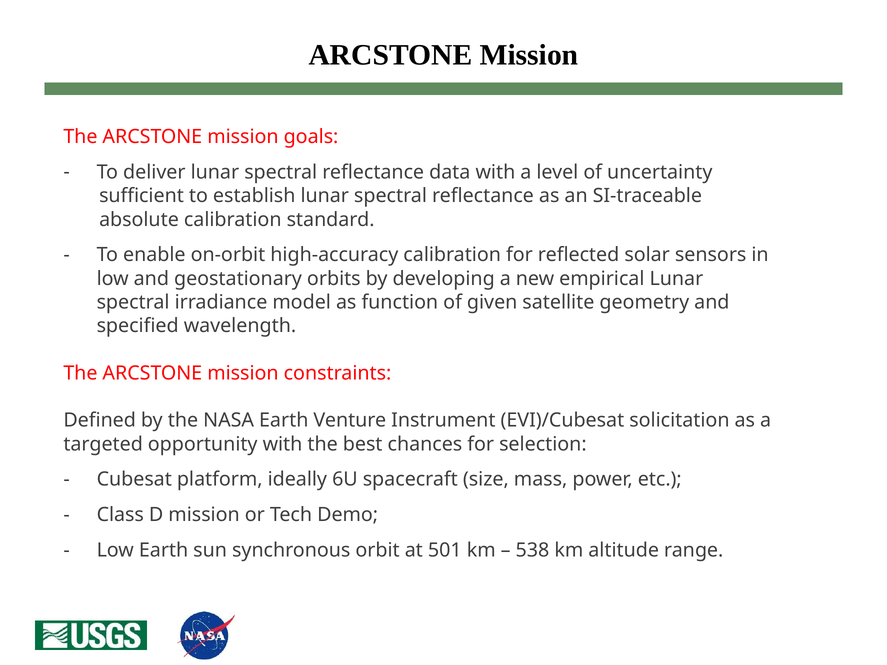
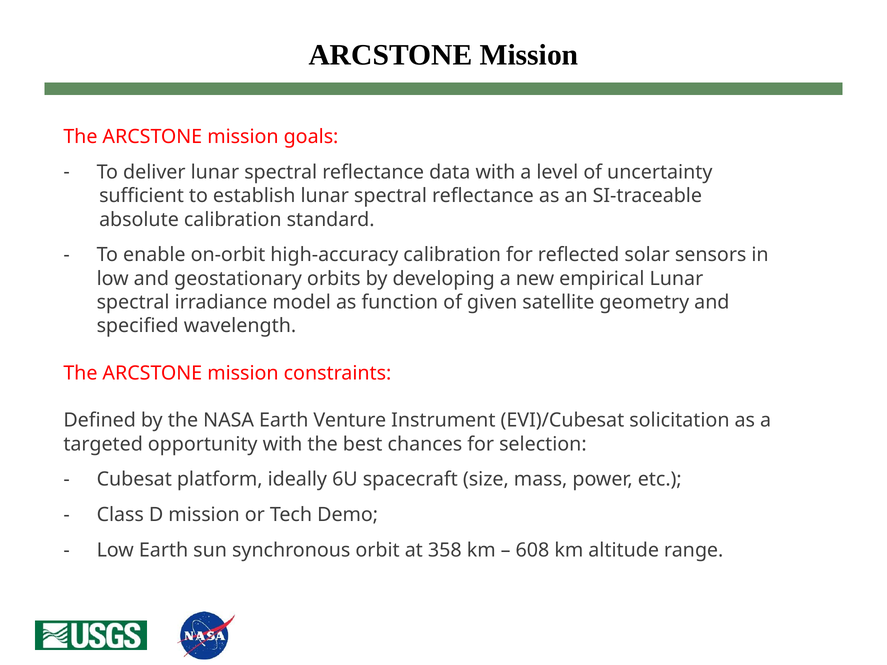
501: 501 -> 358
538: 538 -> 608
